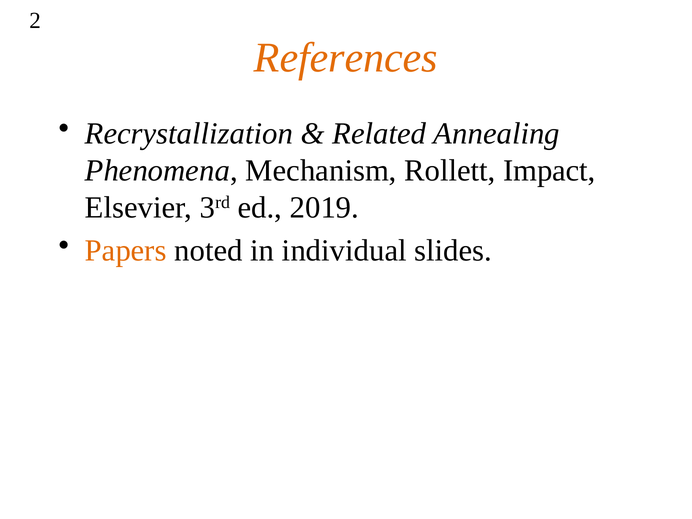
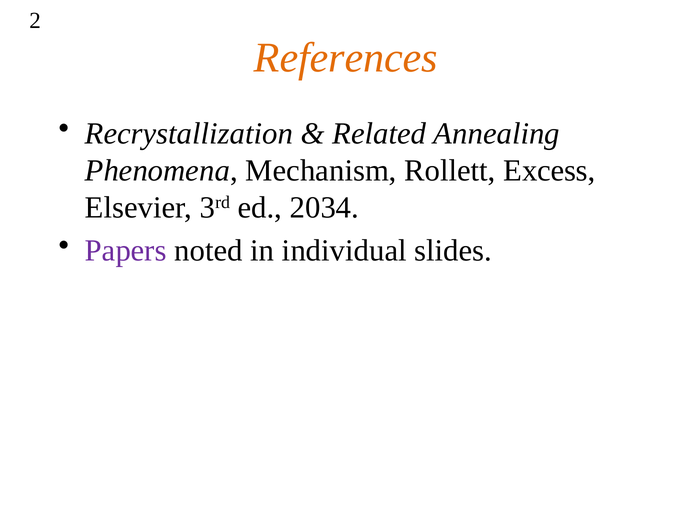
Impact: Impact -> Excess
2019: 2019 -> 2034
Papers colour: orange -> purple
